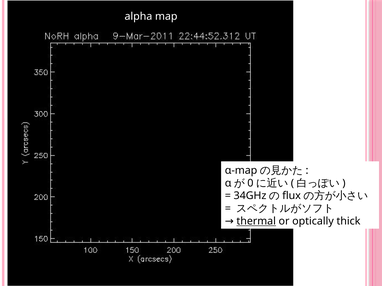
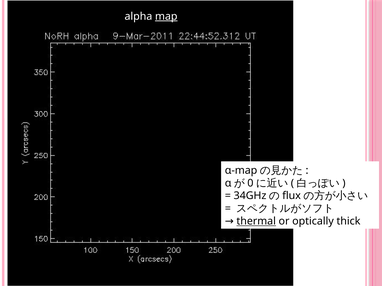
map underline: none -> present
